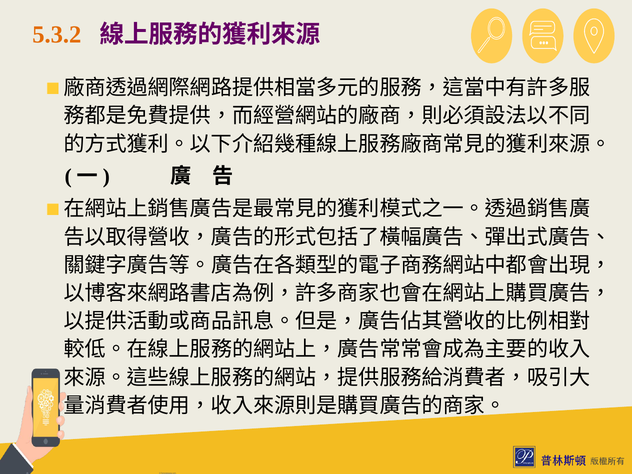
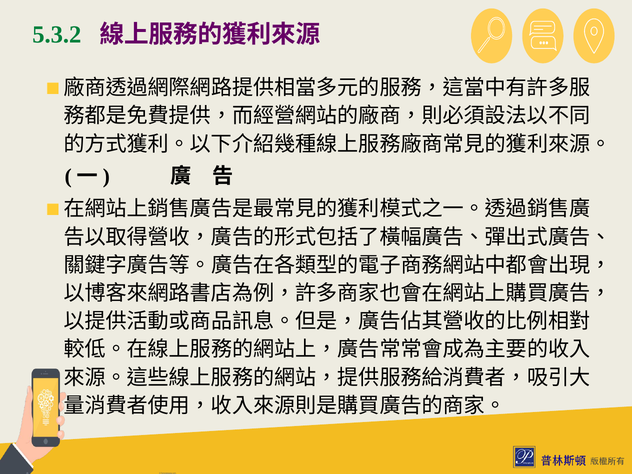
5.3.2 colour: orange -> green
